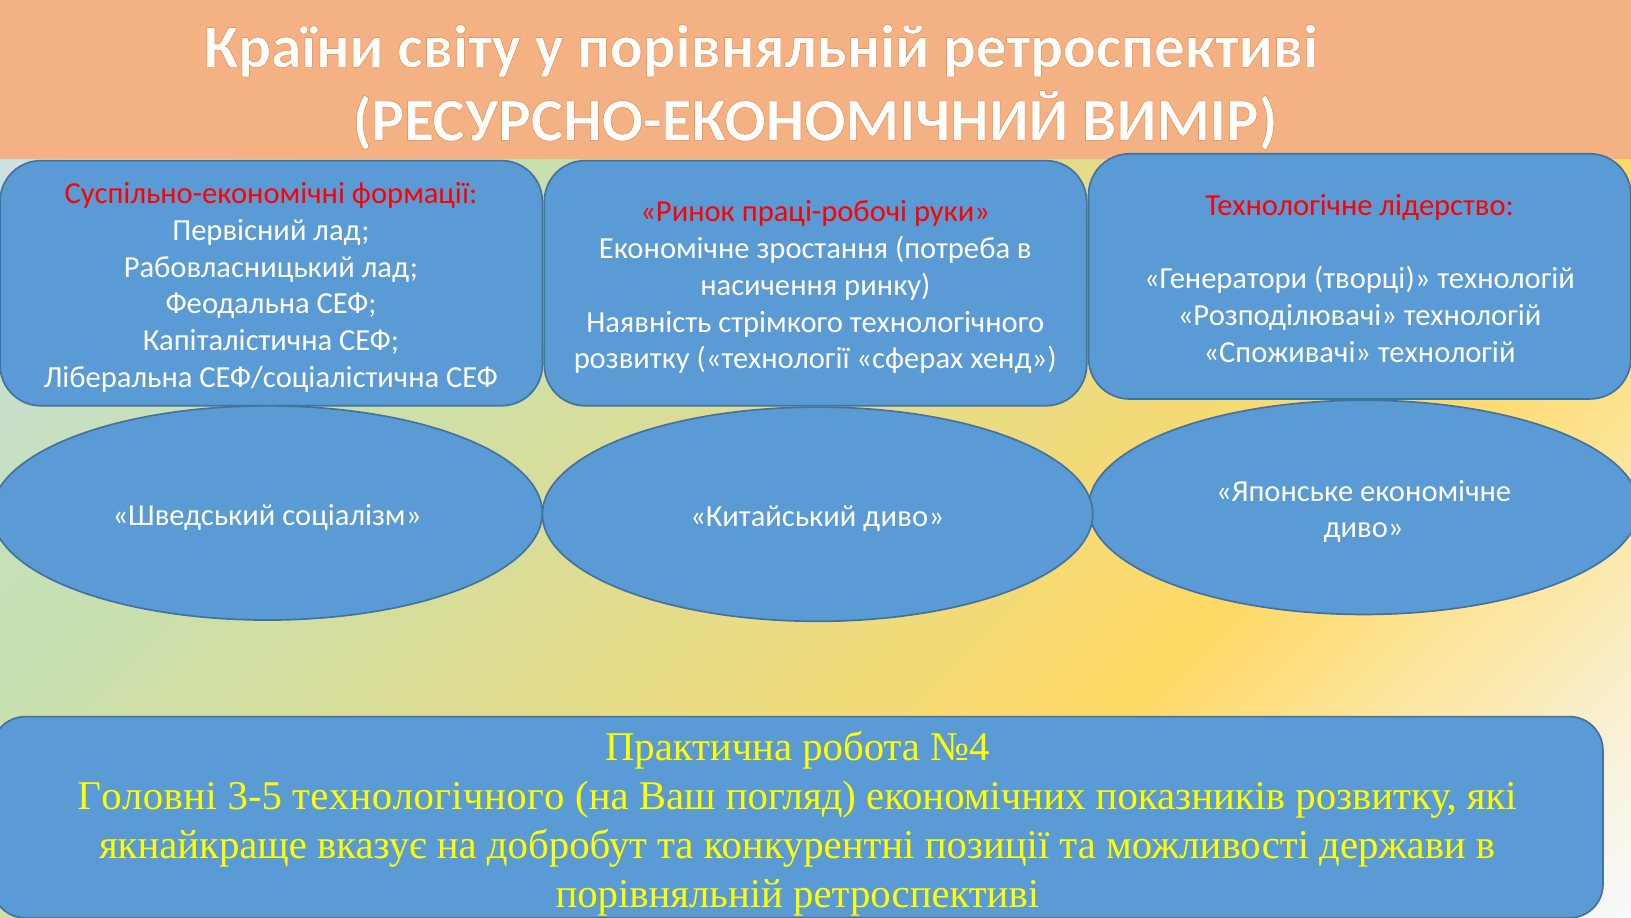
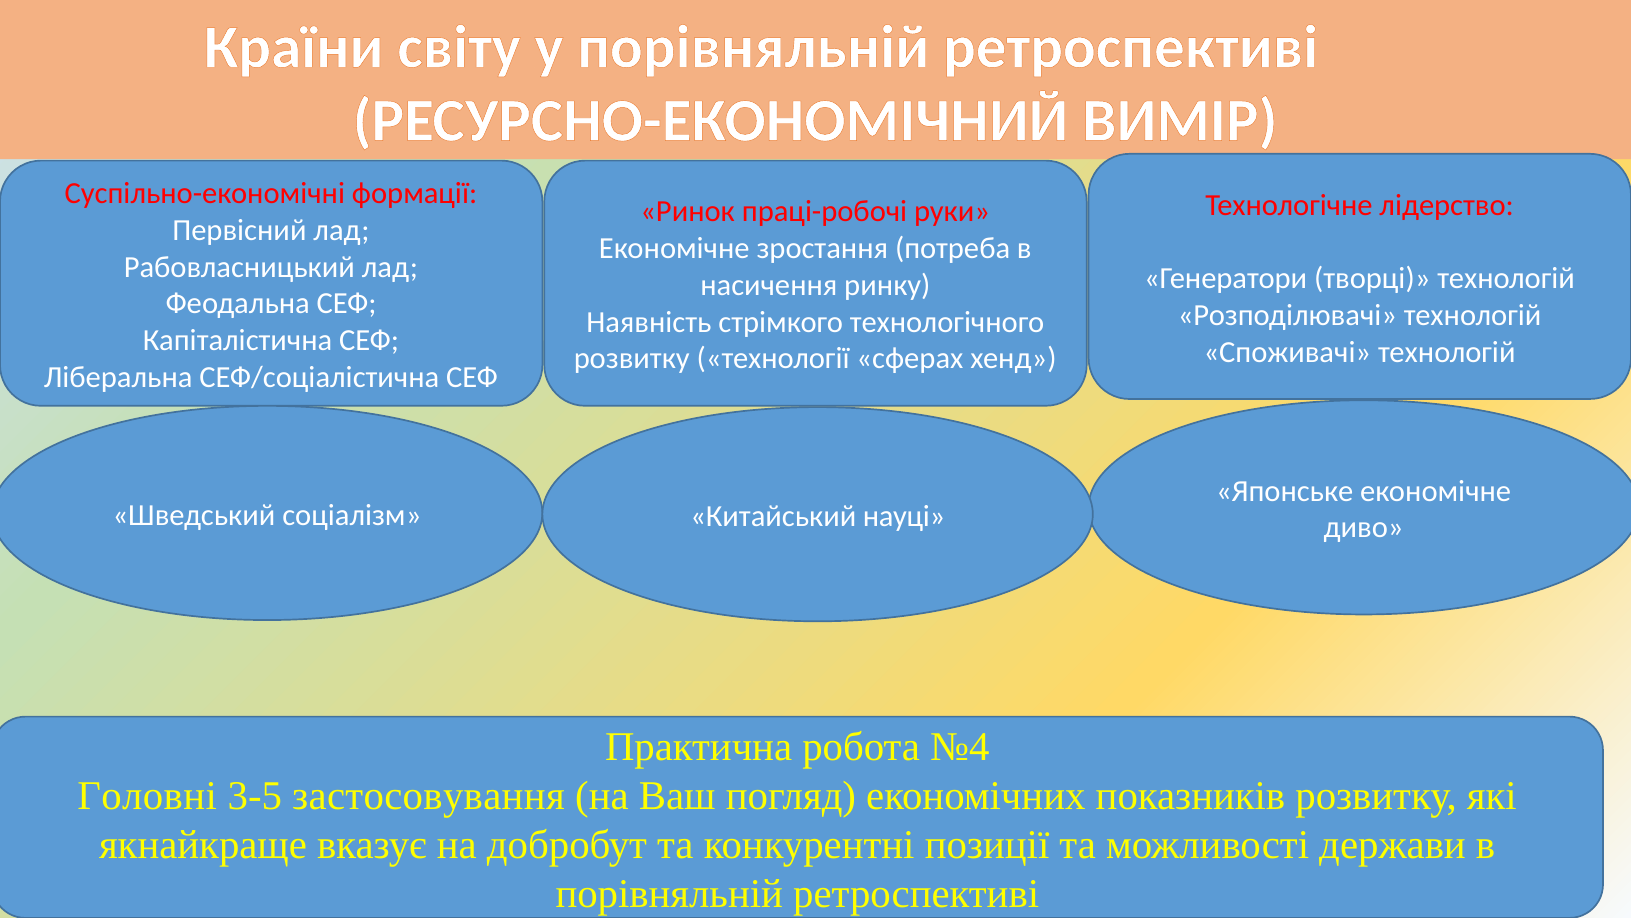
Китайський диво: диво -> науці
3-5 технологічного: технологічного -> застосовування
